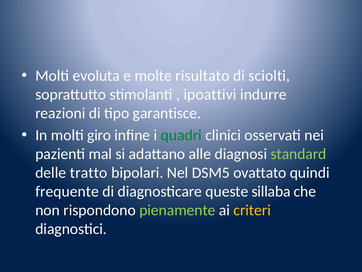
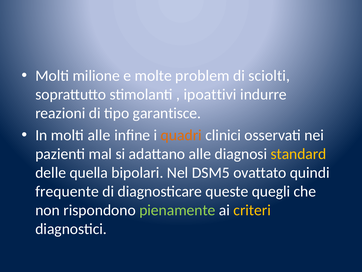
evoluta: evoluta -> milione
risultato: risultato -> problem
molti giro: giro -> alle
quadri colour: green -> orange
standard colour: light green -> yellow
tratto: tratto -> quella
sillaba: sillaba -> quegli
